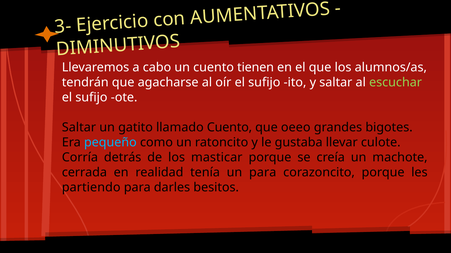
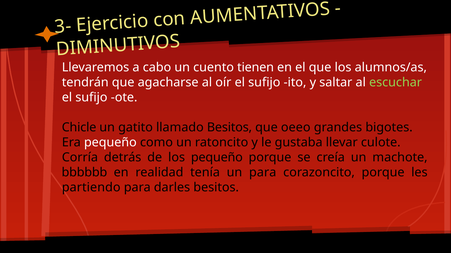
Saltar at (79, 128): Saltar -> Chicle
llamado Cuento: Cuento -> Besitos
pequeño at (110, 143) colour: light blue -> white
los masticar: masticar -> pequeño
cerrada: cerrada -> bbbbbb
